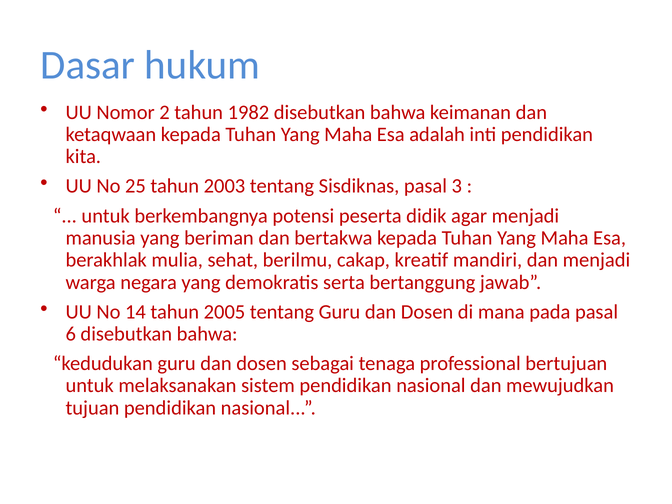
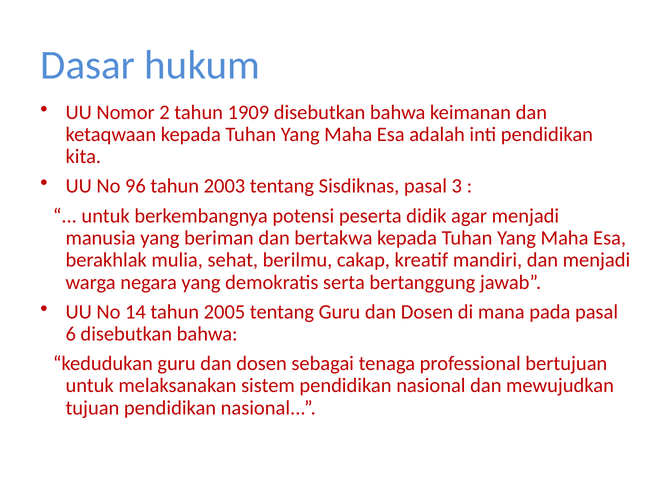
1982: 1982 -> 1909
25: 25 -> 96
